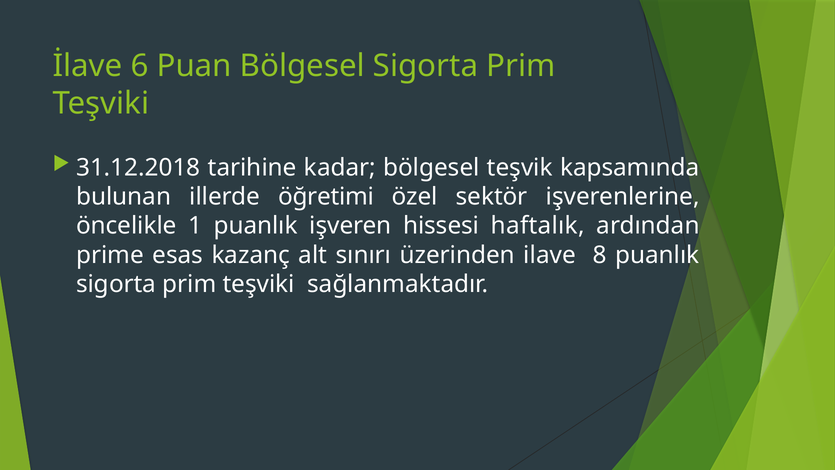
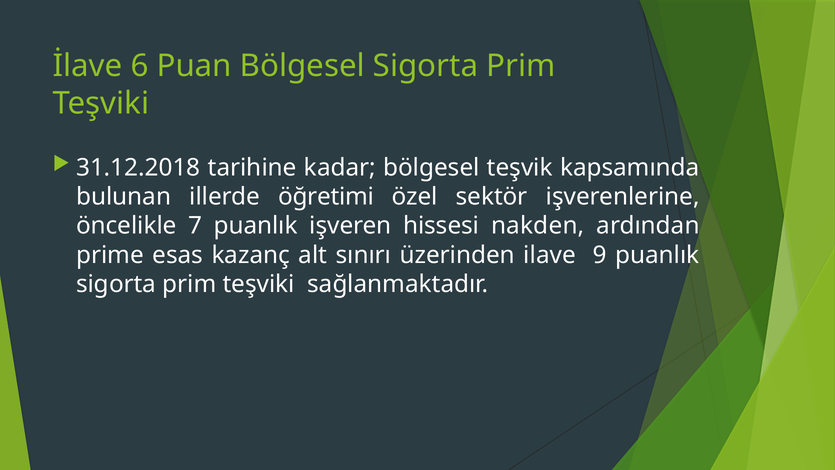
1: 1 -> 7
haftalık: haftalık -> nakden
8: 8 -> 9
